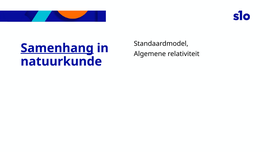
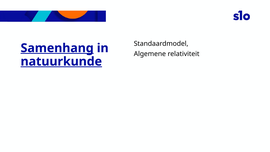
natuurkunde underline: none -> present
